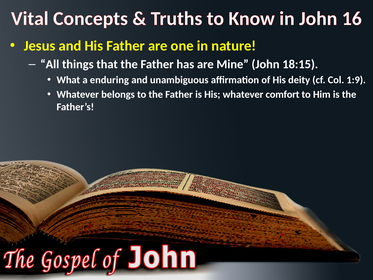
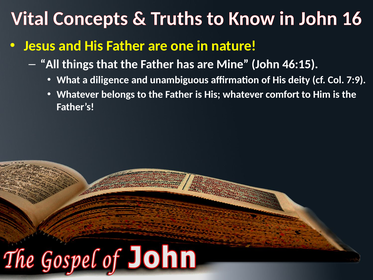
18:15: 18:15 -> 46:15
enduring: enduring -> diligence
1:9: 1:9 -> 7:9
